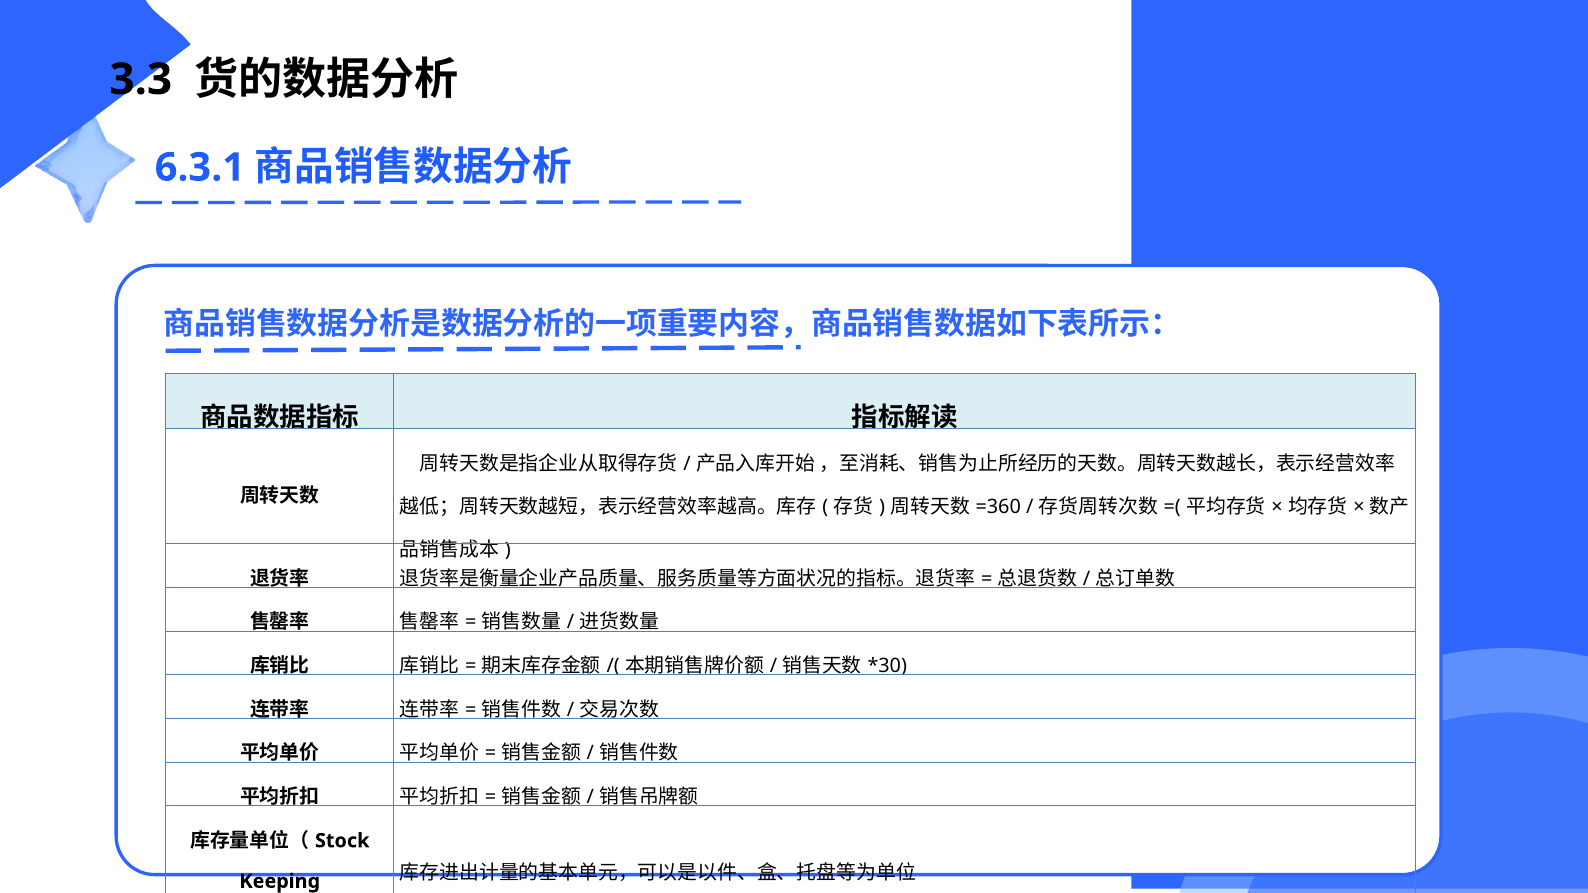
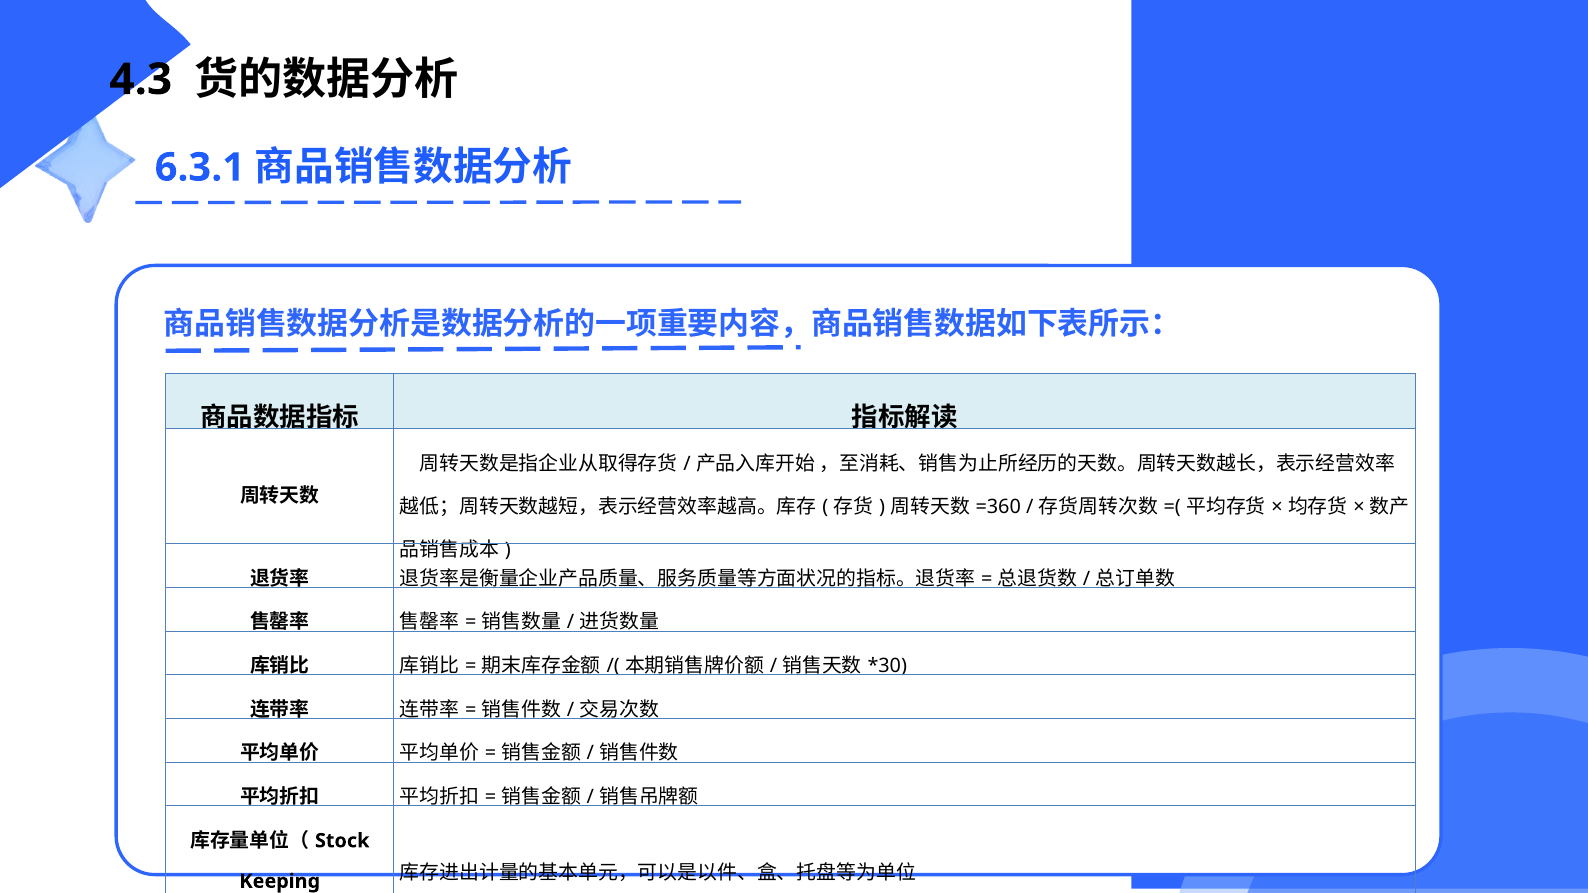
3.3: 3.3 -> 4.3
